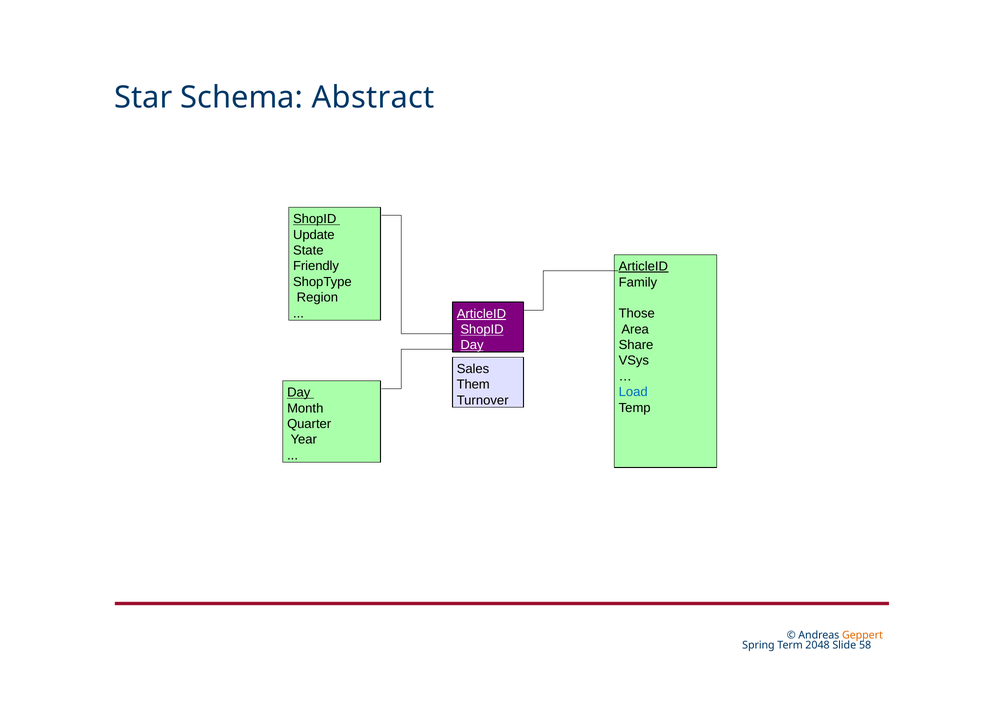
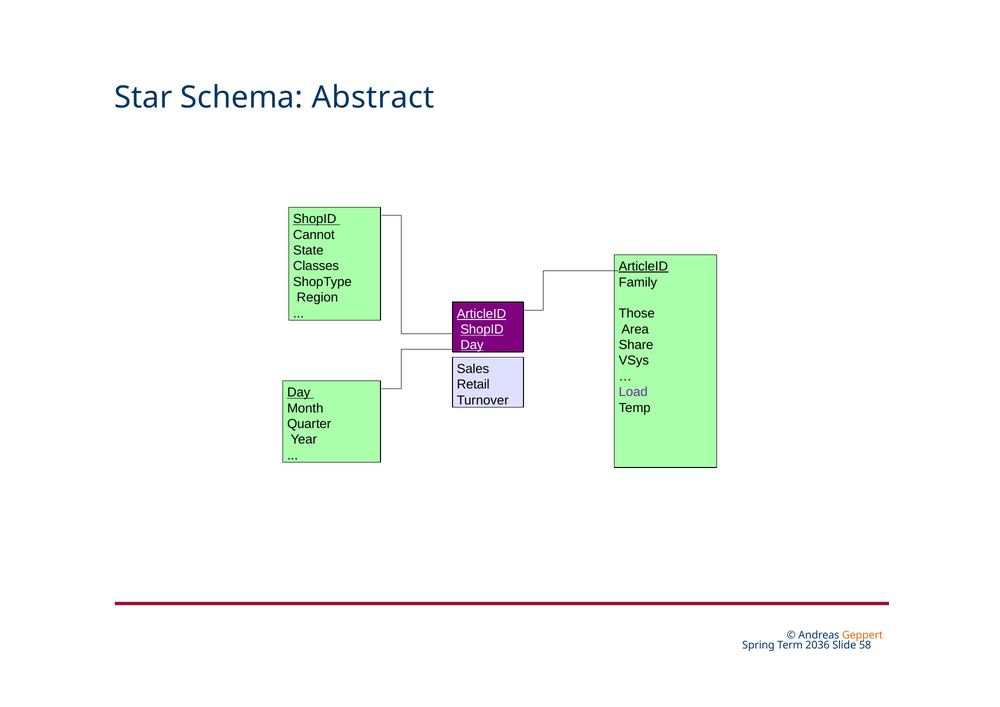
Update: Update -> Cannot
Friendly: Friendly -> Classes
Them: Them -> Retail
Load colour: blue -> purple
2048: 2048 -> 2036
